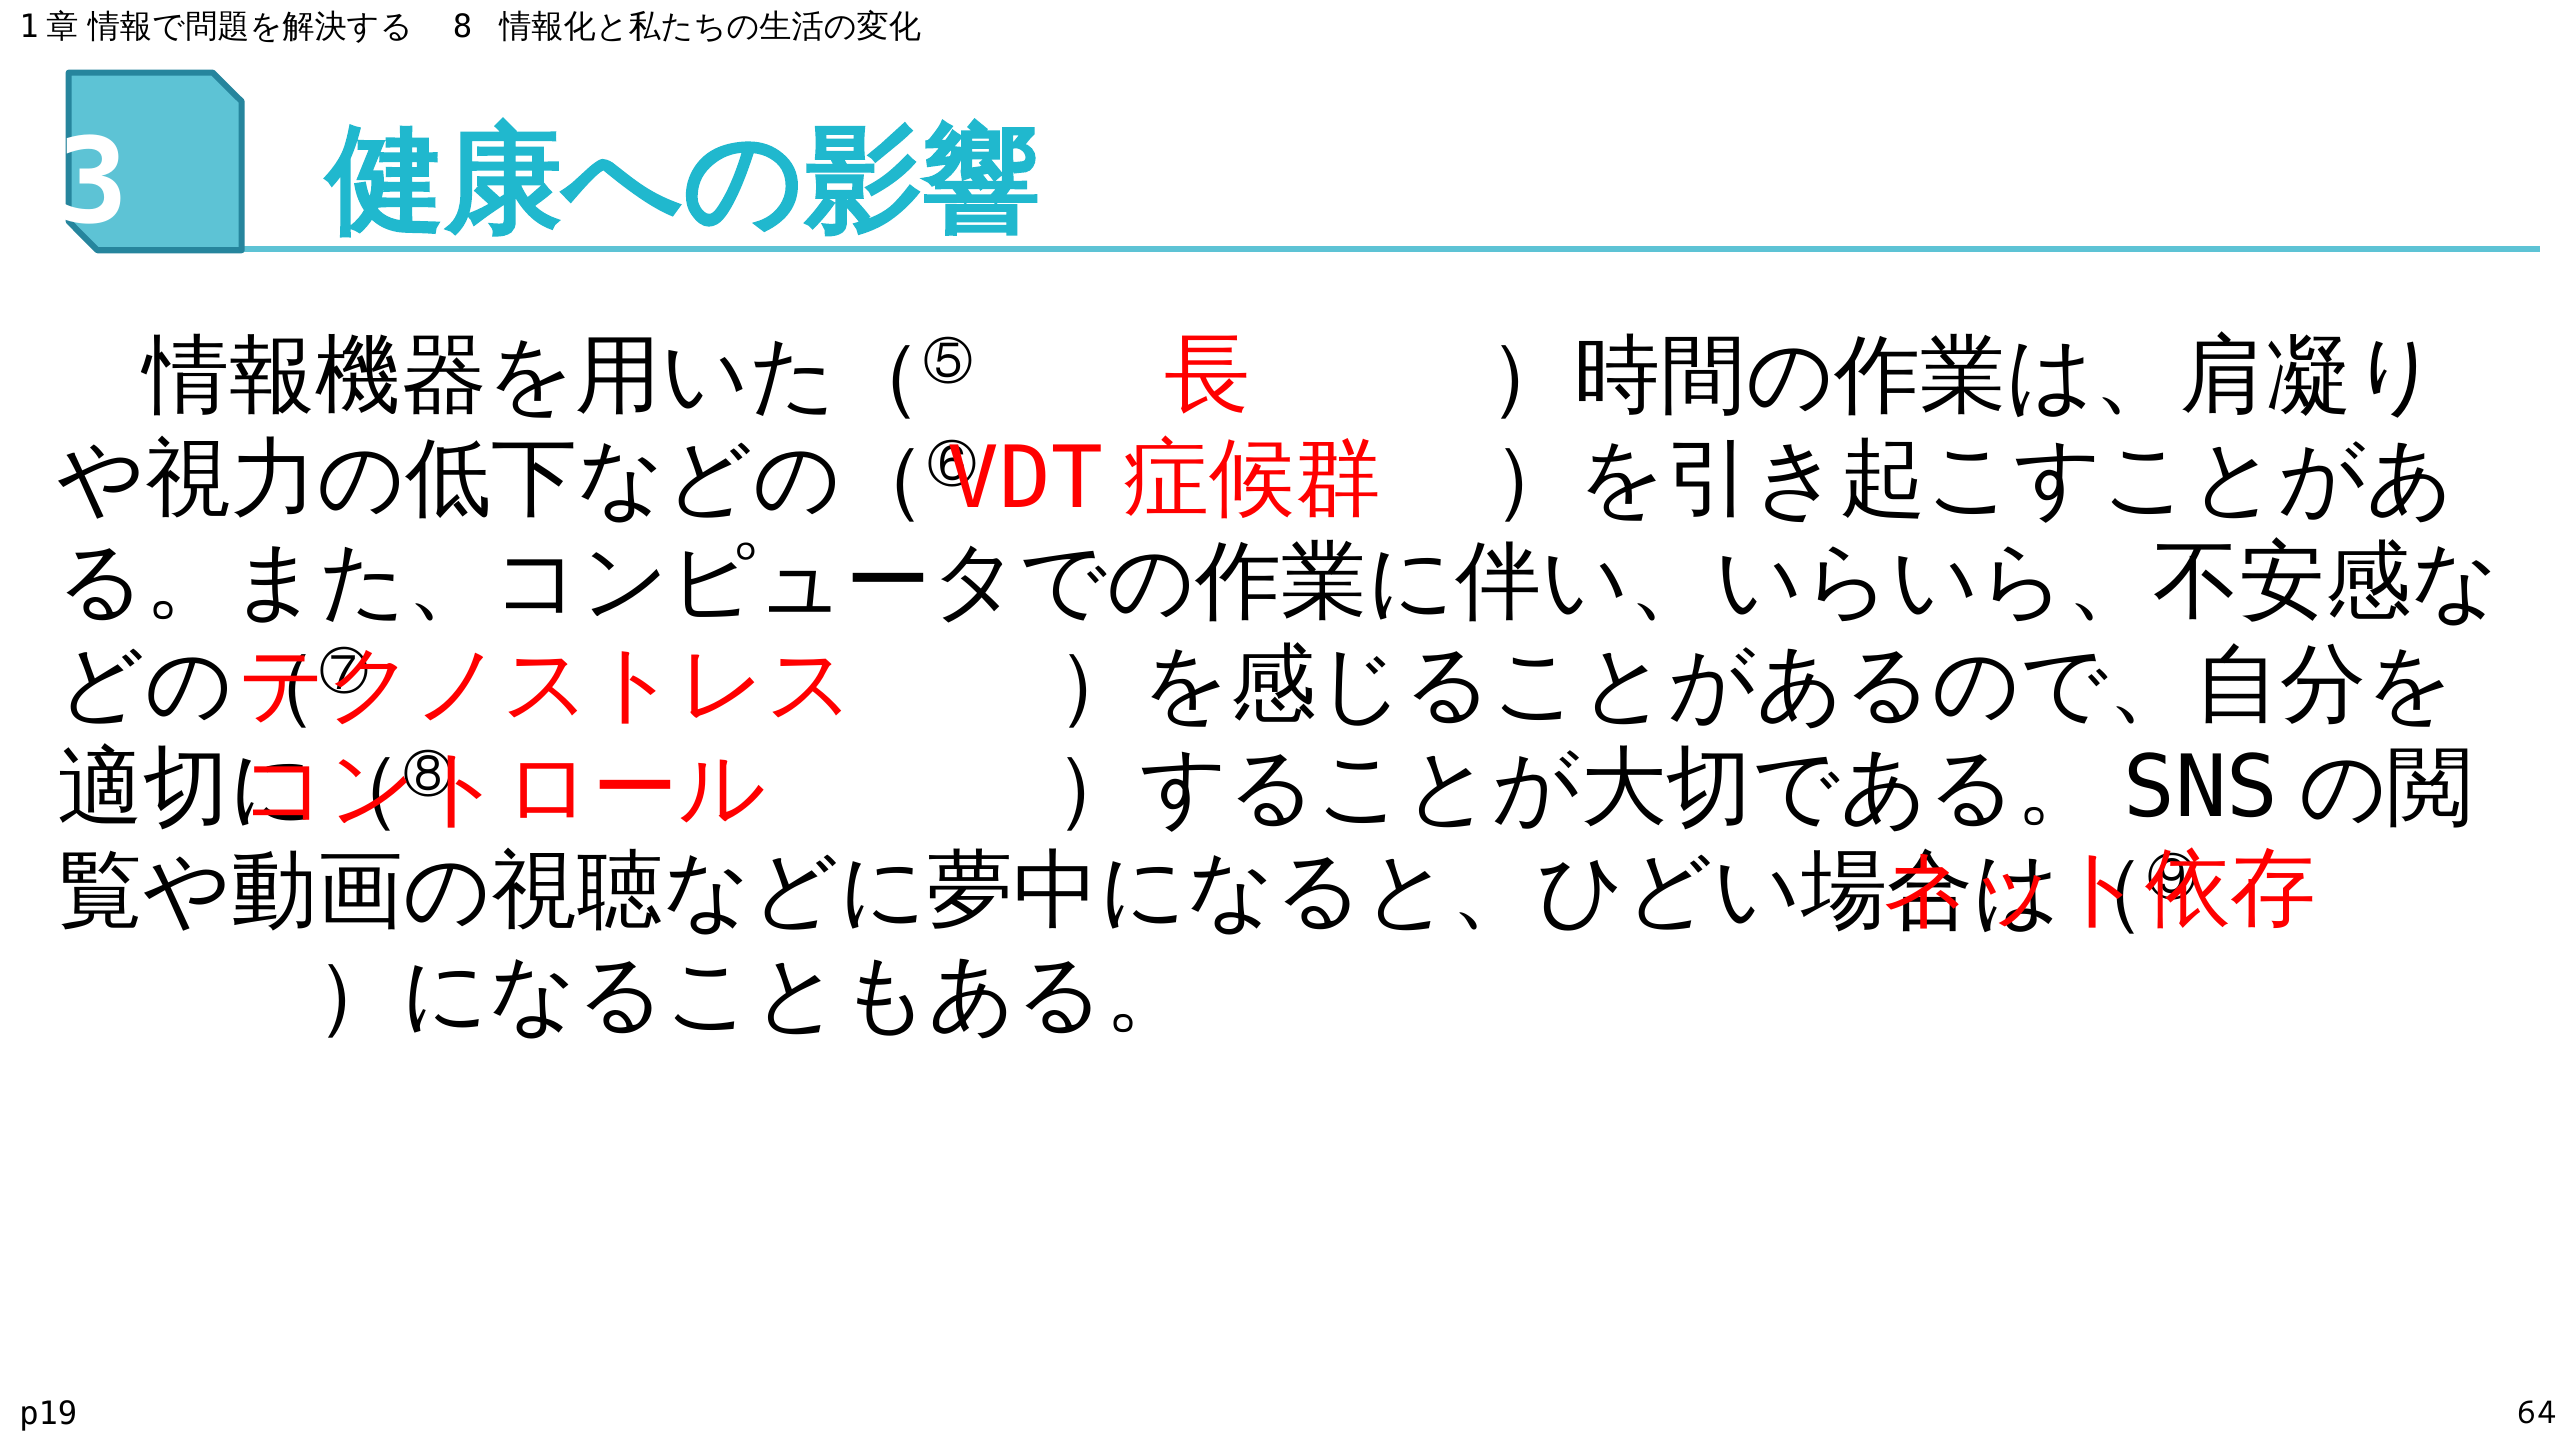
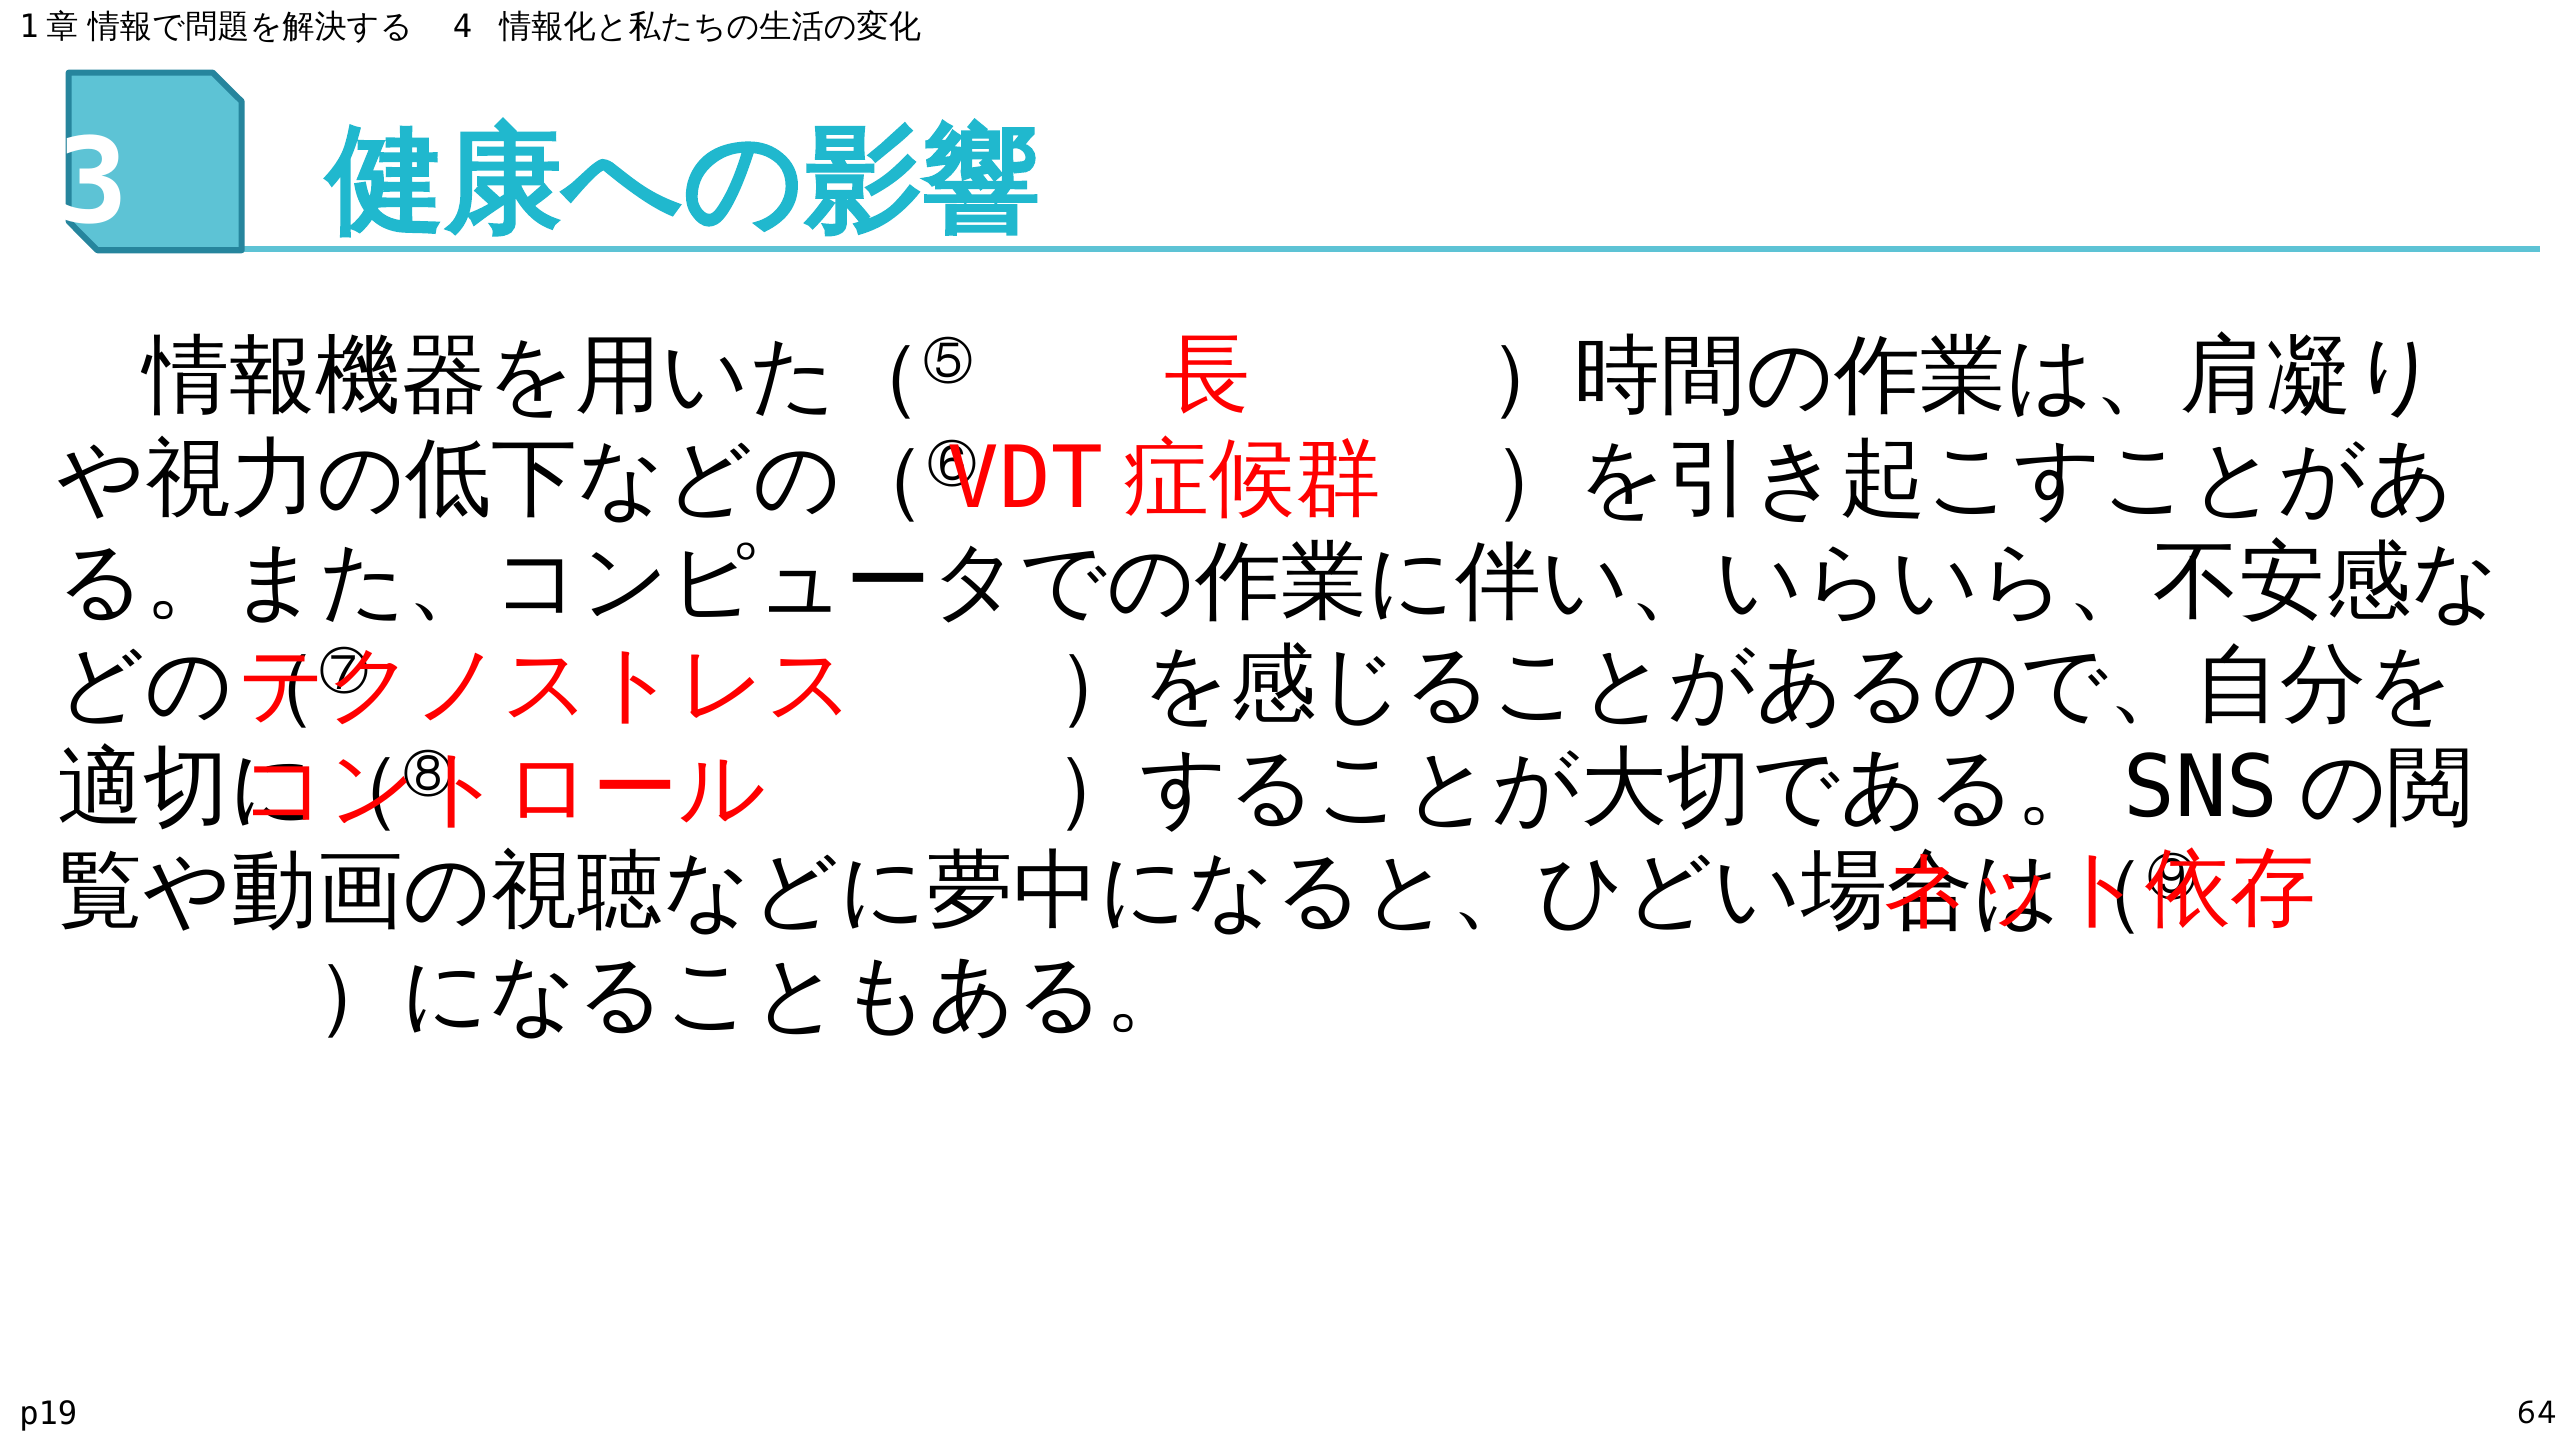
8: 8 -> 4
